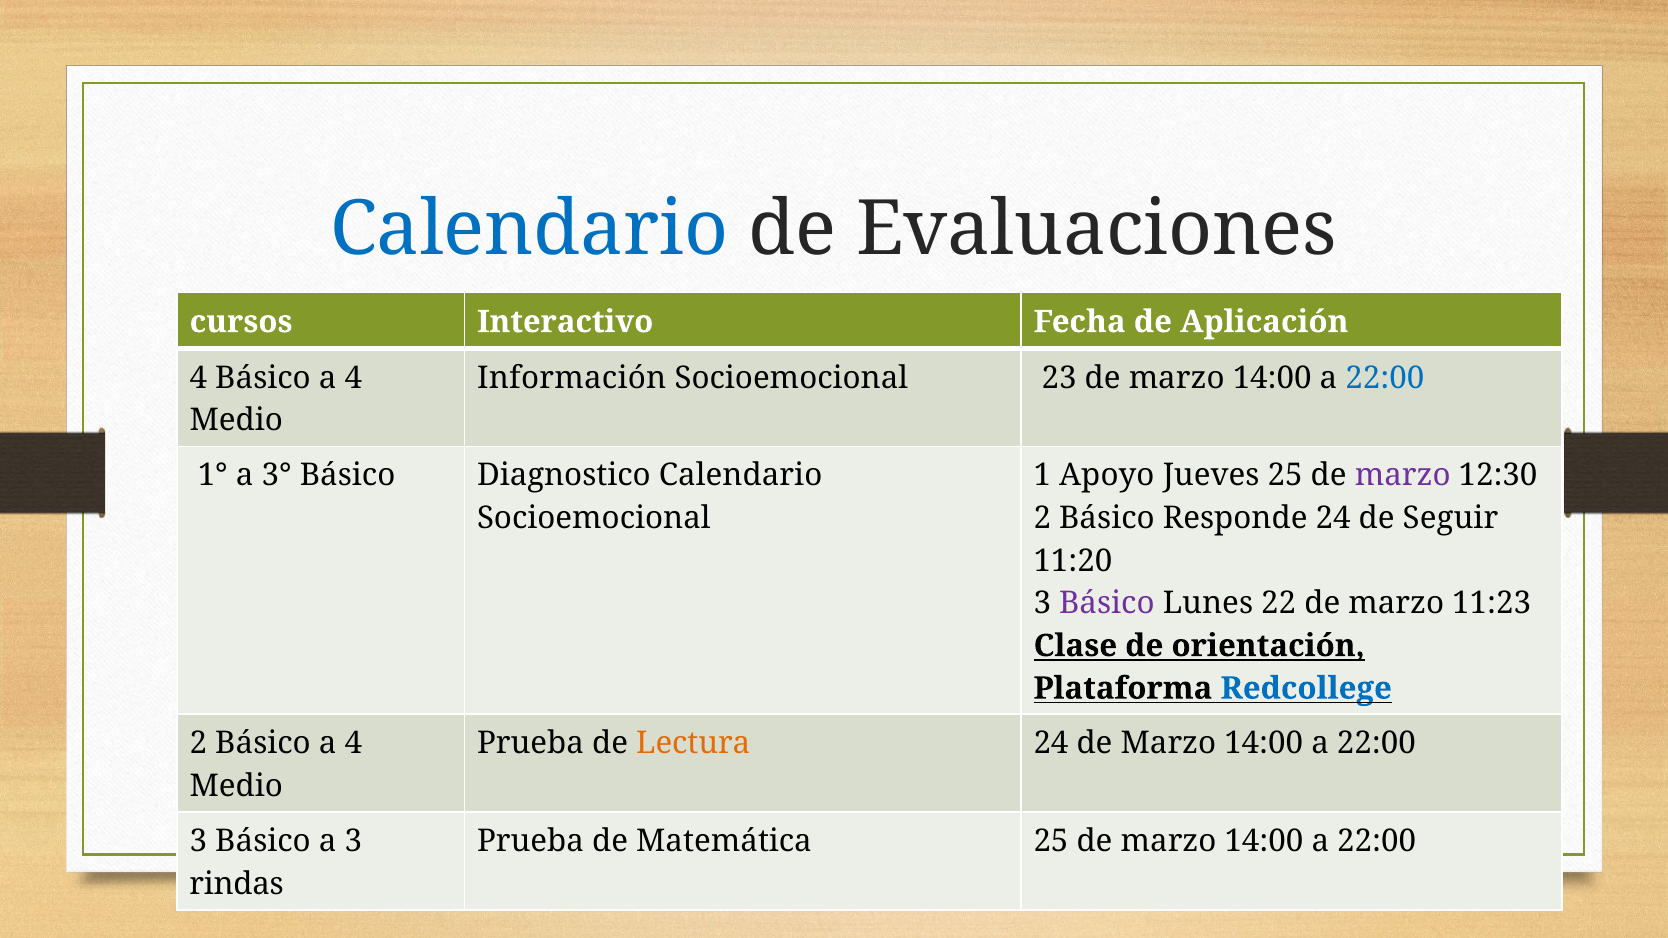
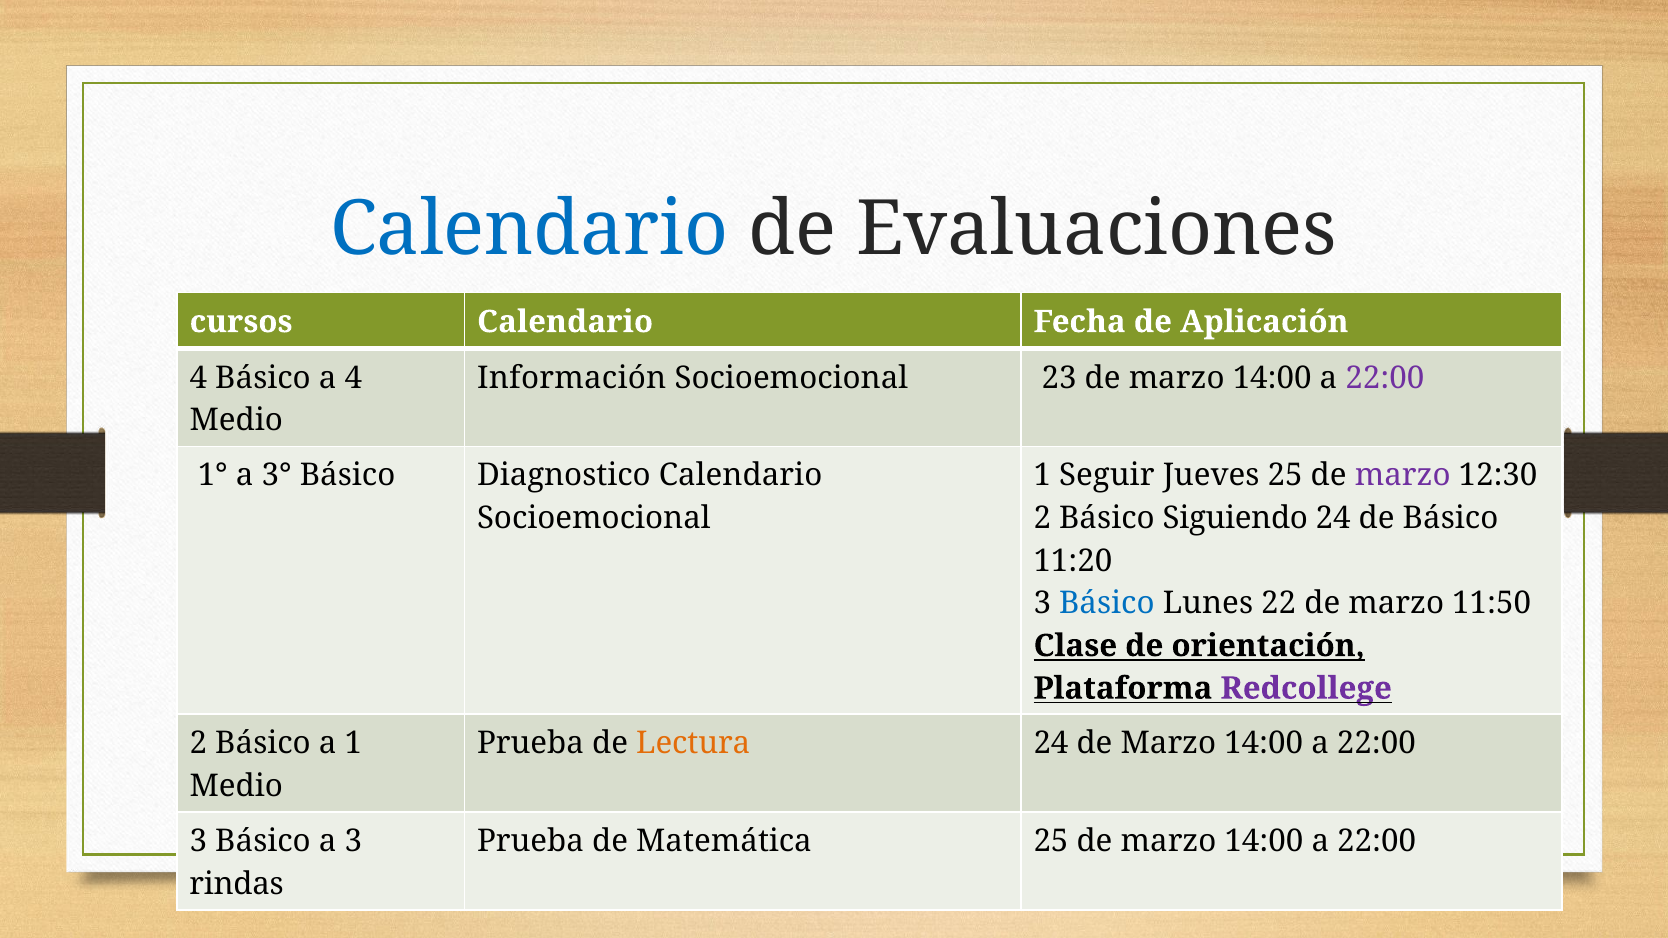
cursos Interactivo: Interactivo -> Calendario
22:00 at (1385, 378) colour: blue -> purple
Apoyo: Apoyo -> Seguir
Responde: Responde -> Siguiendo
de Seguir: Seguir -> Básico
Básico at (1107, 603) colour: purple -> blue
11:23: 11:23 -> 11:50
Redcollege colour: blue -> purple
2 Básico a 4: 4 -> 1
